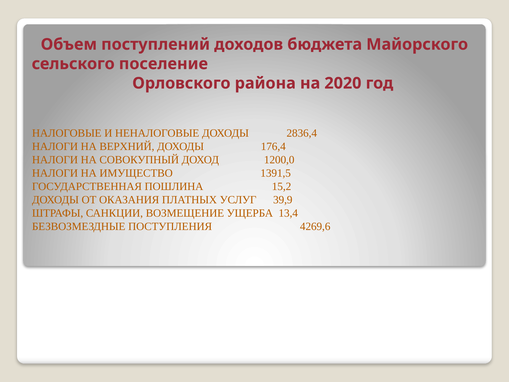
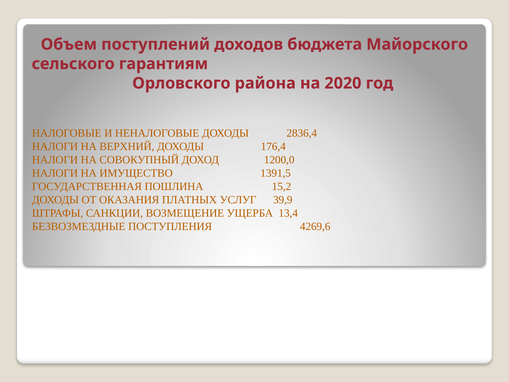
поселение: поселение -> гарантиям
